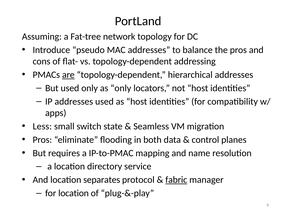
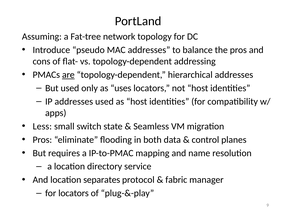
as only: only -> uses
fabric underline: present -> none
for location: location -> locators
